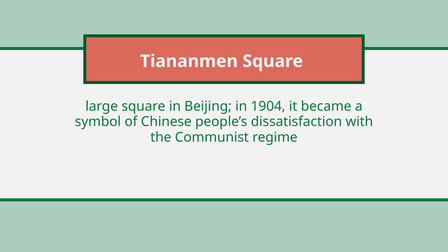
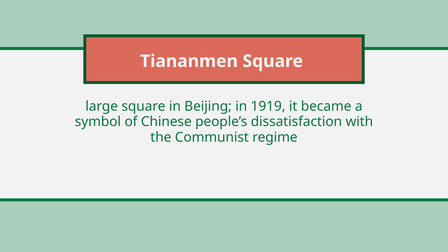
1904: 1904 -> 1919
